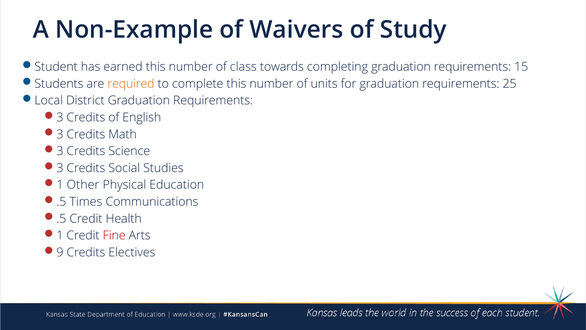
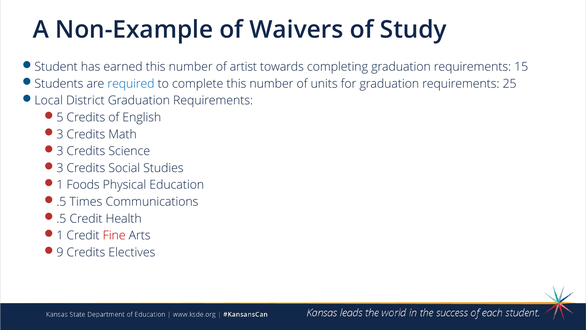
class: class -> artist
required colour: orange -> blue
3 at (60, 117): 3 -> 5
Other: Other -> Foods
